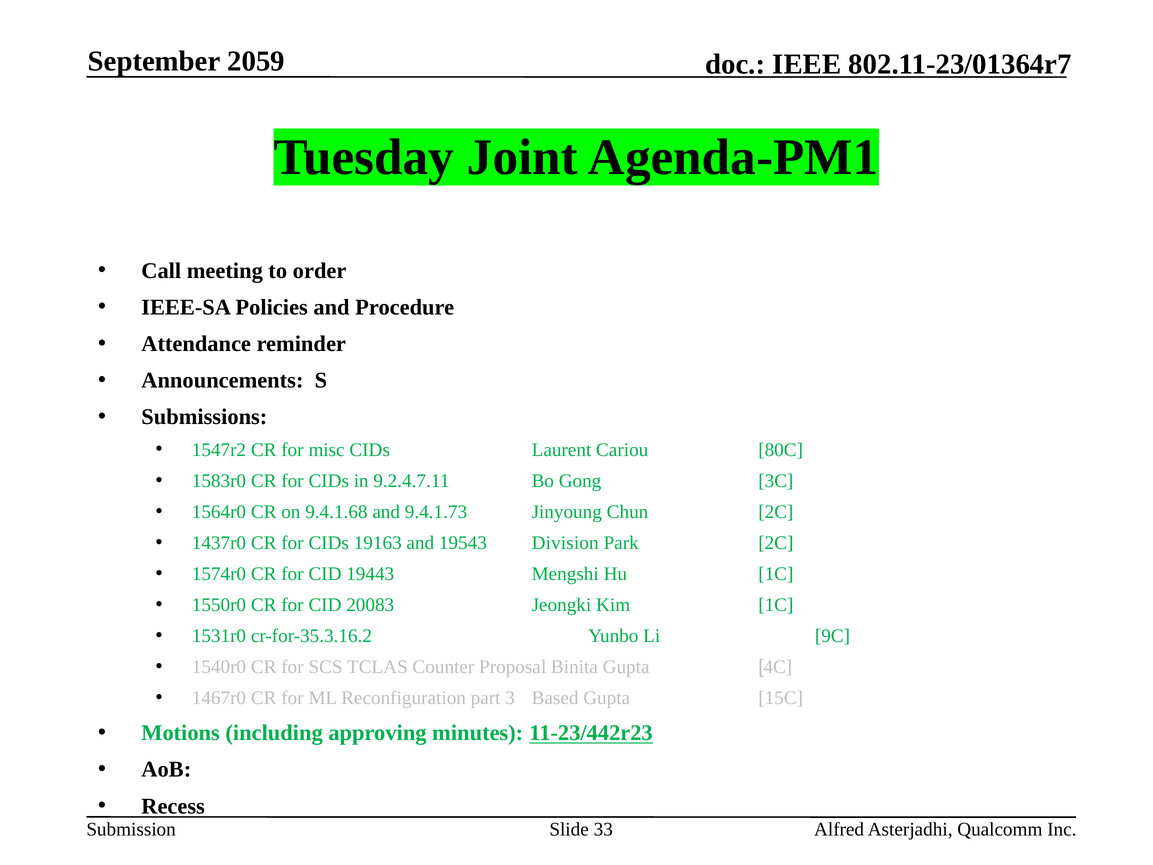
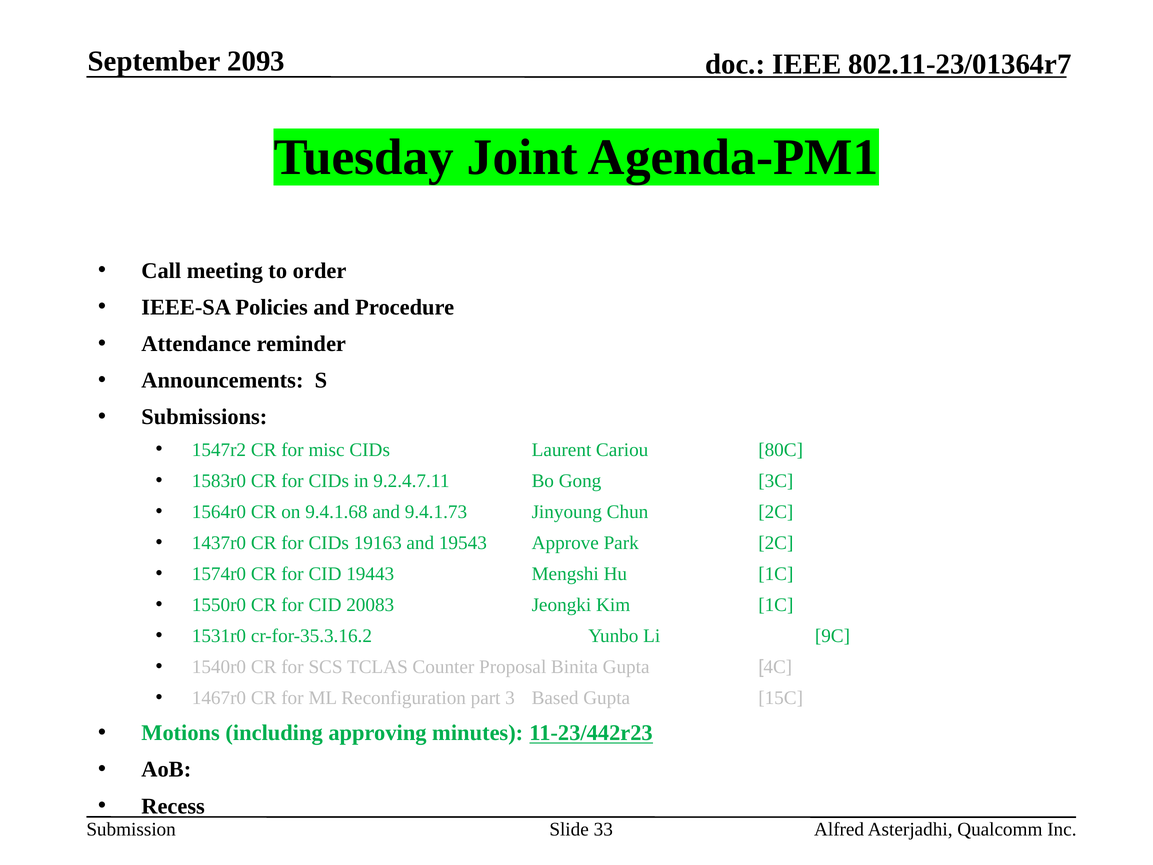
2059: 2059 -> 2093
Division: Division -> Approve
